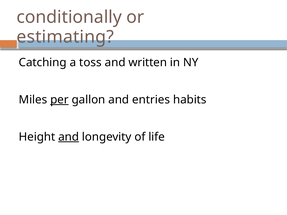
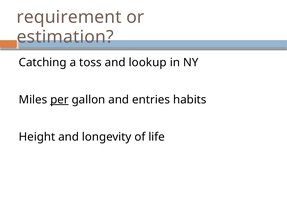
conditionally: conditionally -> requirement
estimating: estimating -> estimation
written: written -> lookup
and at (69, 137) underline: present -> none
